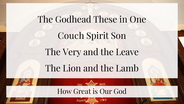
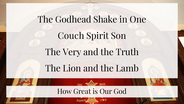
These: These -> Shake
Leave: Leave -> Truth
